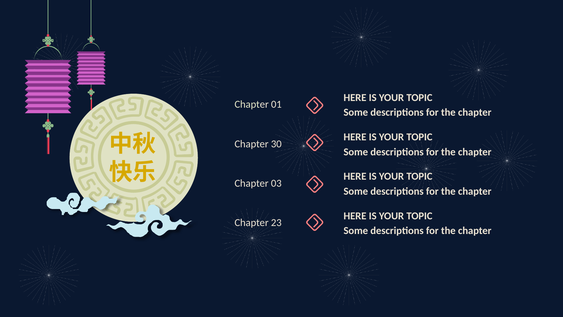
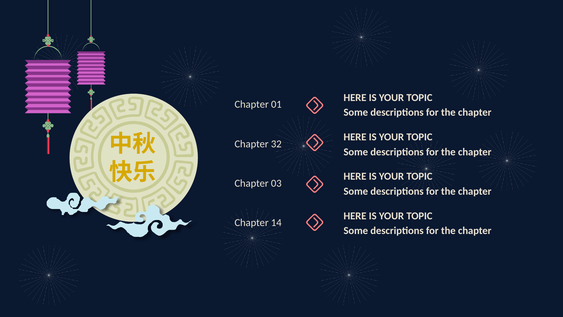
30: 30 -> 32
23: 23 -> 14
